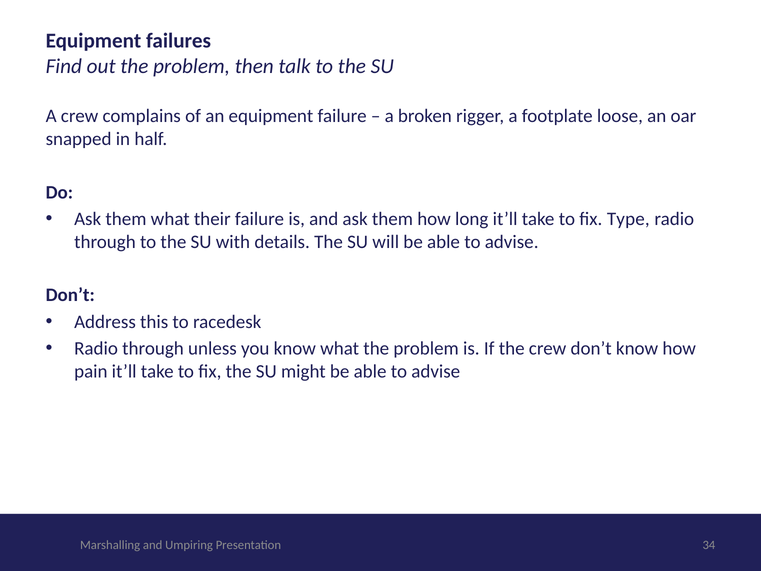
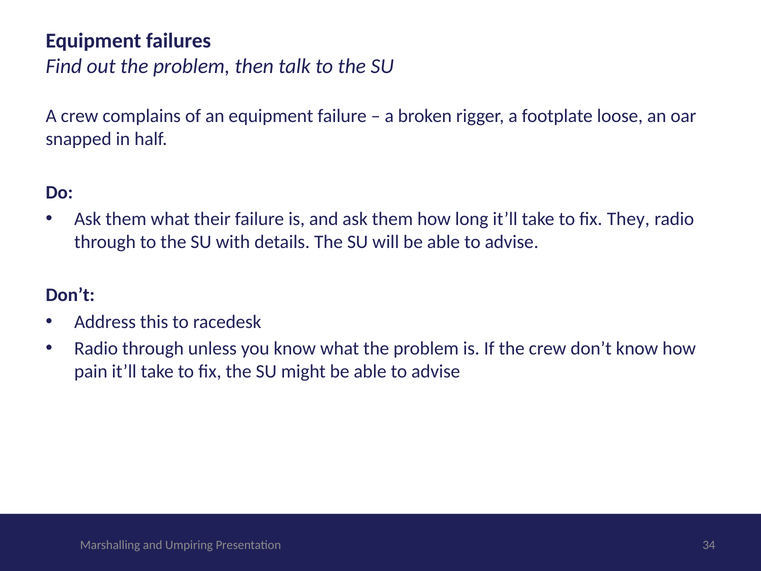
Type: Type -> They
